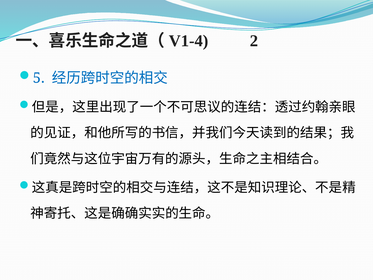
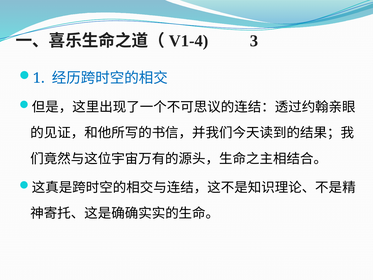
2: 2 -> 3
5: 5 -> 1
